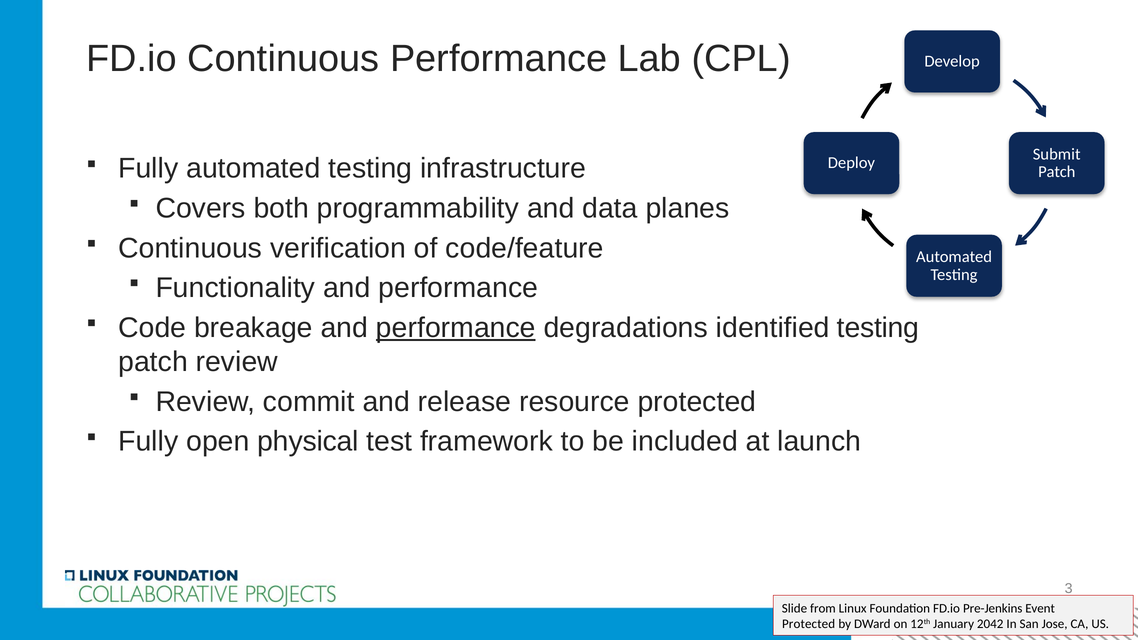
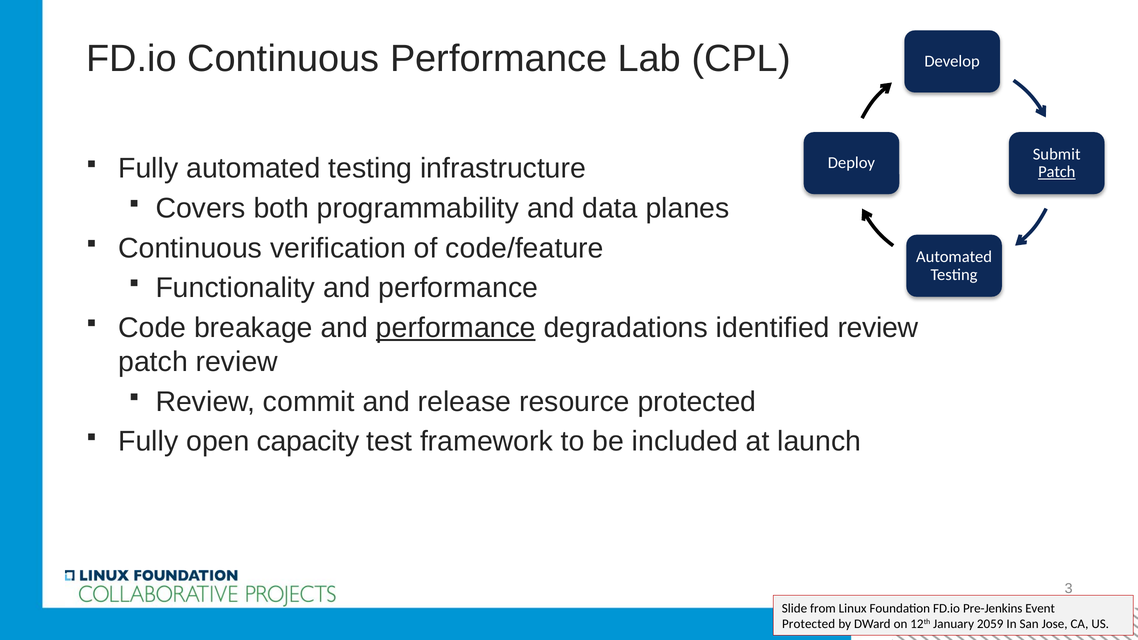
Patch at (1057, 172) underline: none -> present
identified testing: testing -> review
physical: physical -> capacity
2042: 2042 -> 2059
